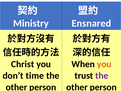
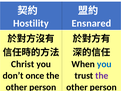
Ministry: Ministry -> Hostility
you at (104, 64) colour: orange -> blue
time: time -> once
